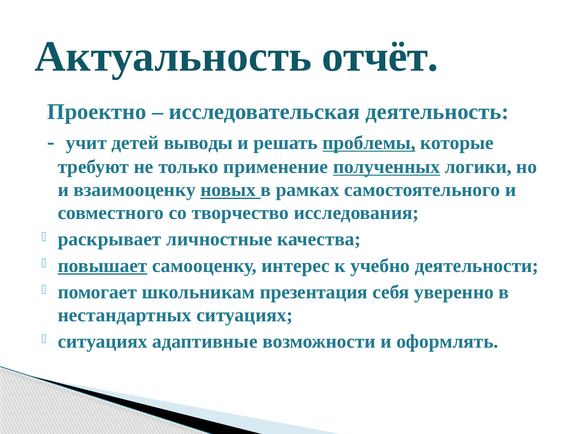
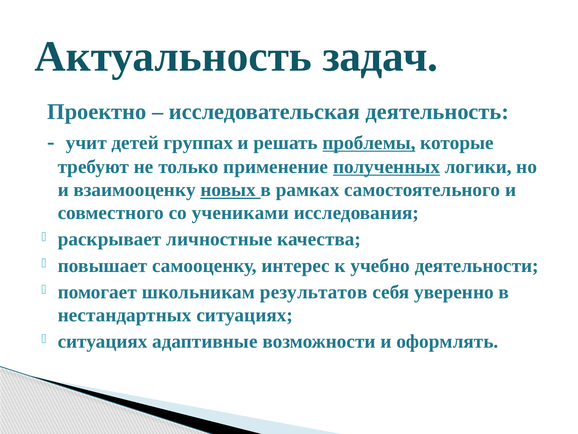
отчёт: отчёт -> задач
выводы: выводы -> группах
творчество: творчество -> учениками
повышает underline: present -> none
презентация: презентация -> результатов
